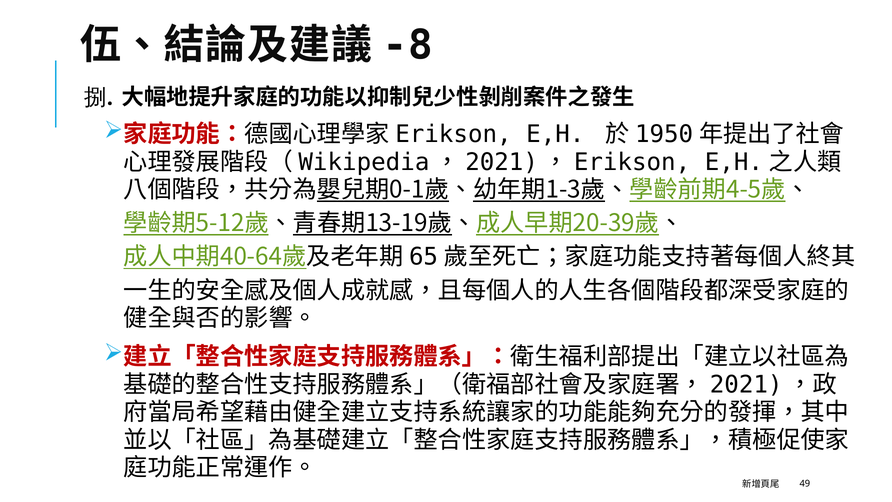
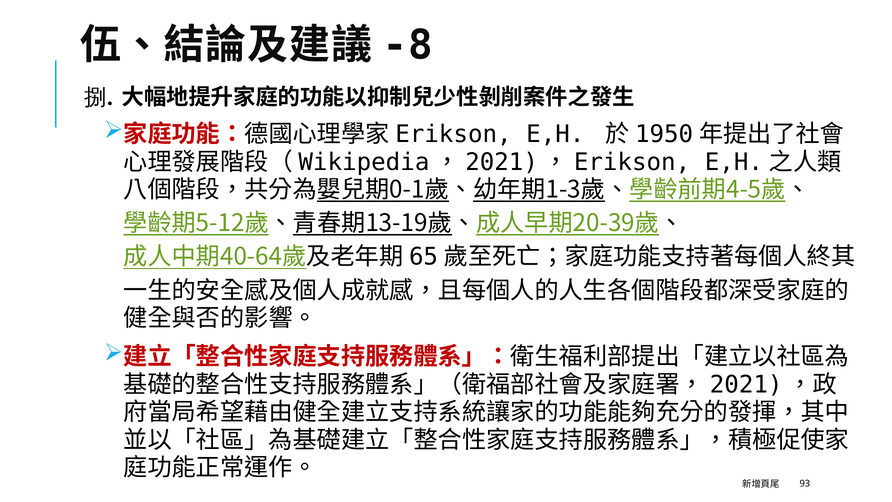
49: 49 -> 93
